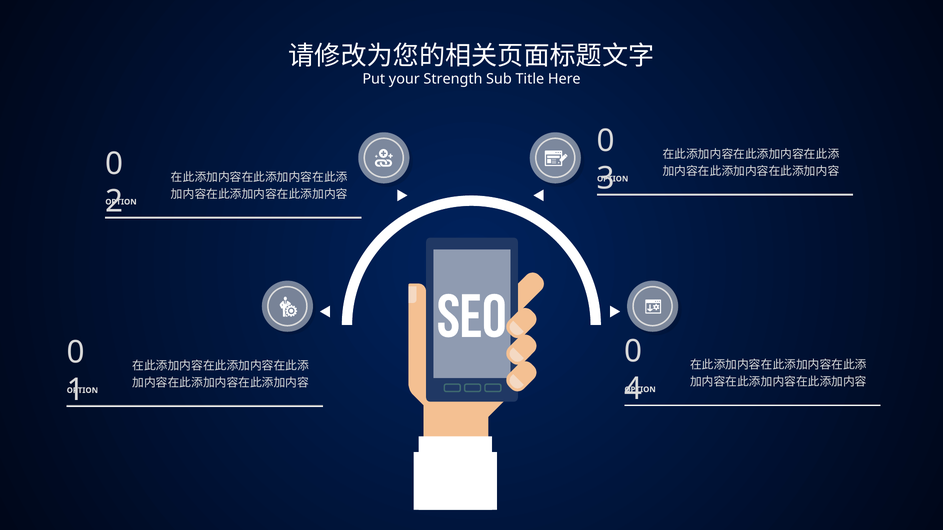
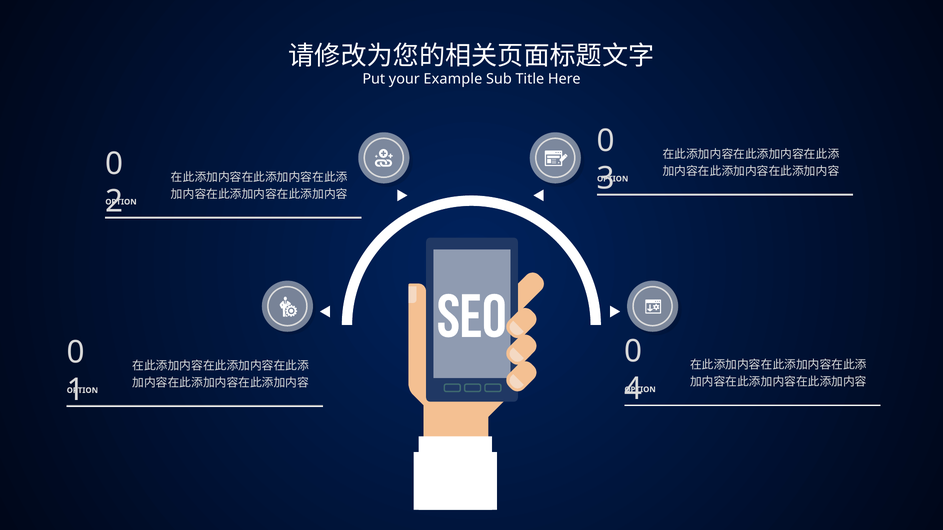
Strength: Strength -> Example
